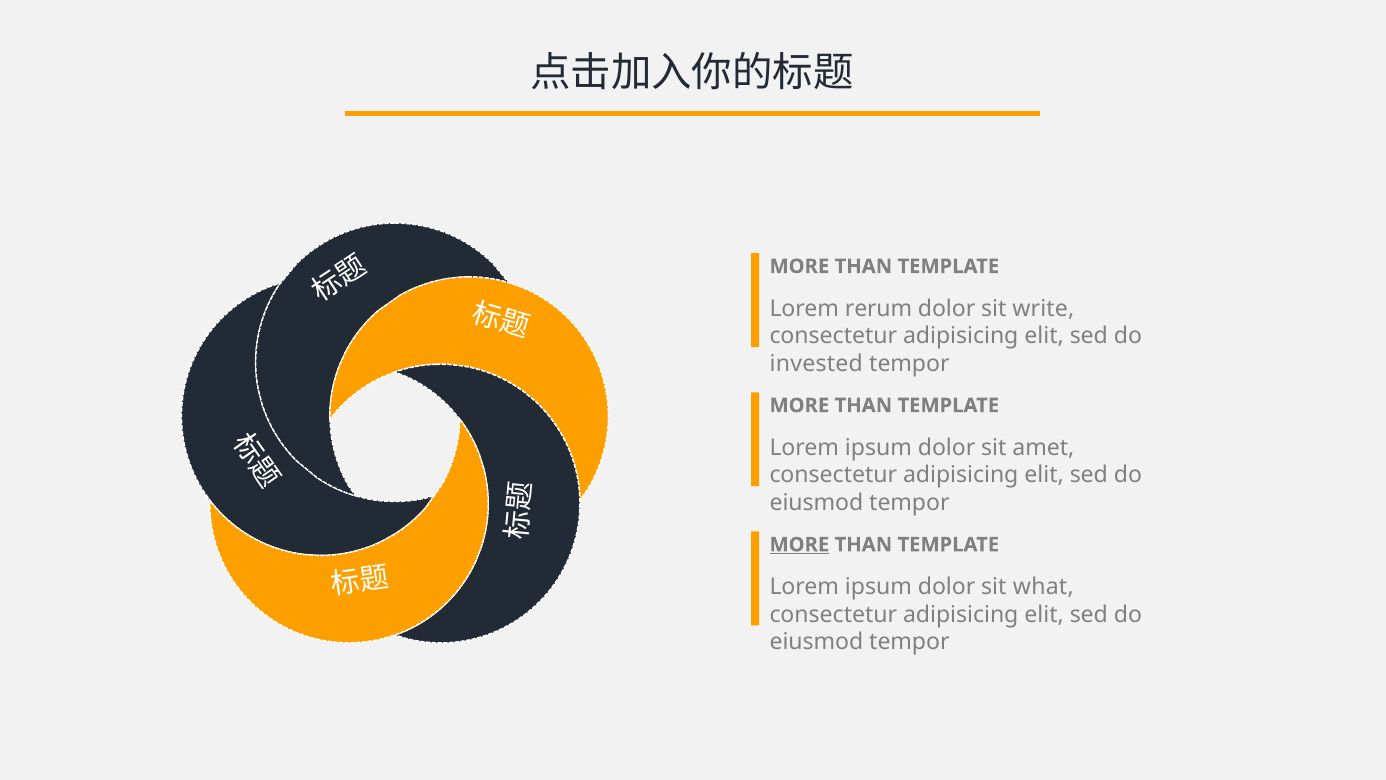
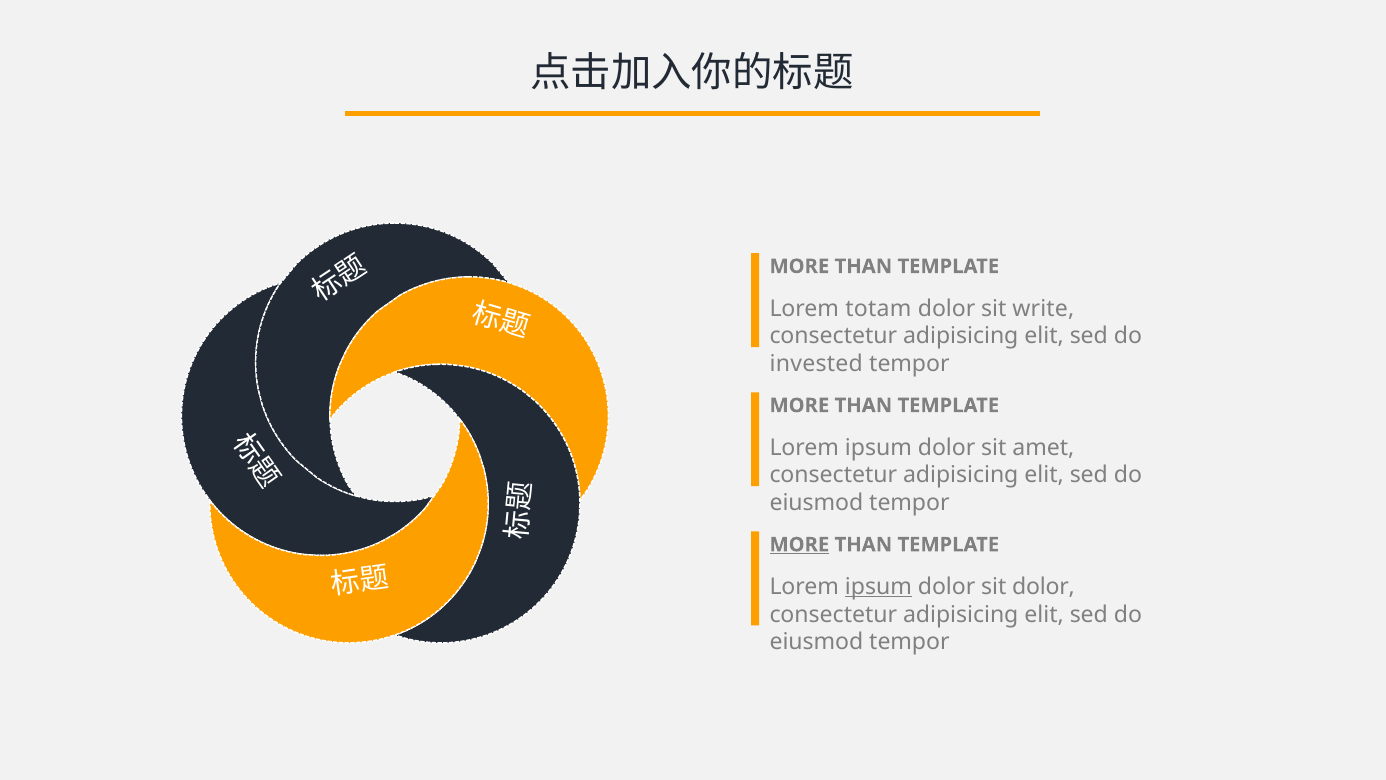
rerum: rerum -> totam
ipsum at (878, 587) underline: none -> present
sit what: what -> dolor
